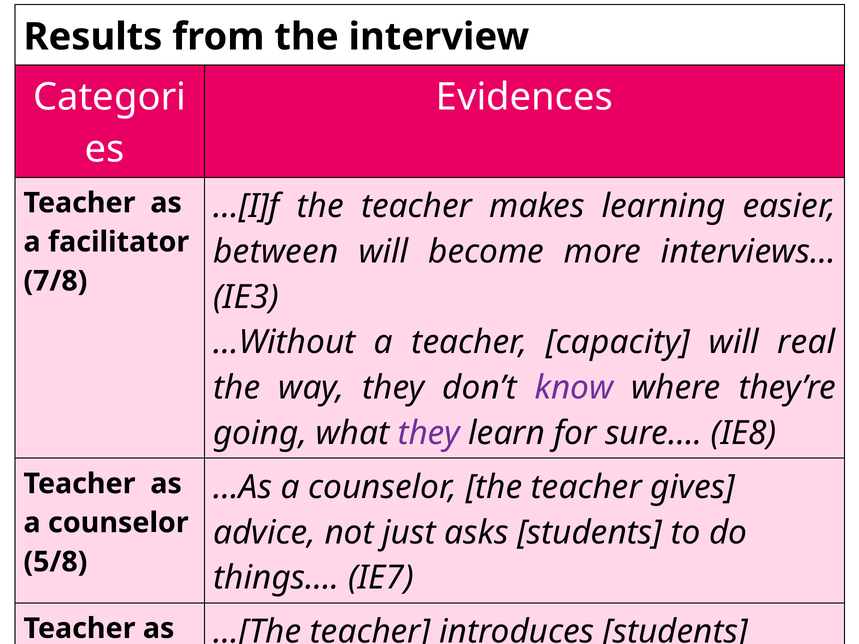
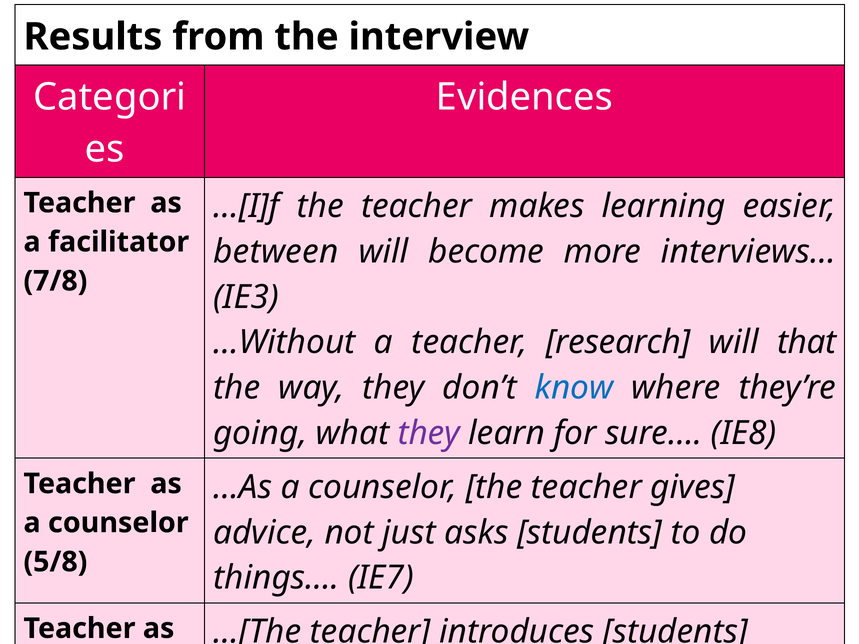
capacity: capacity -> research
real: real -> that
know colour: purple -> blue
